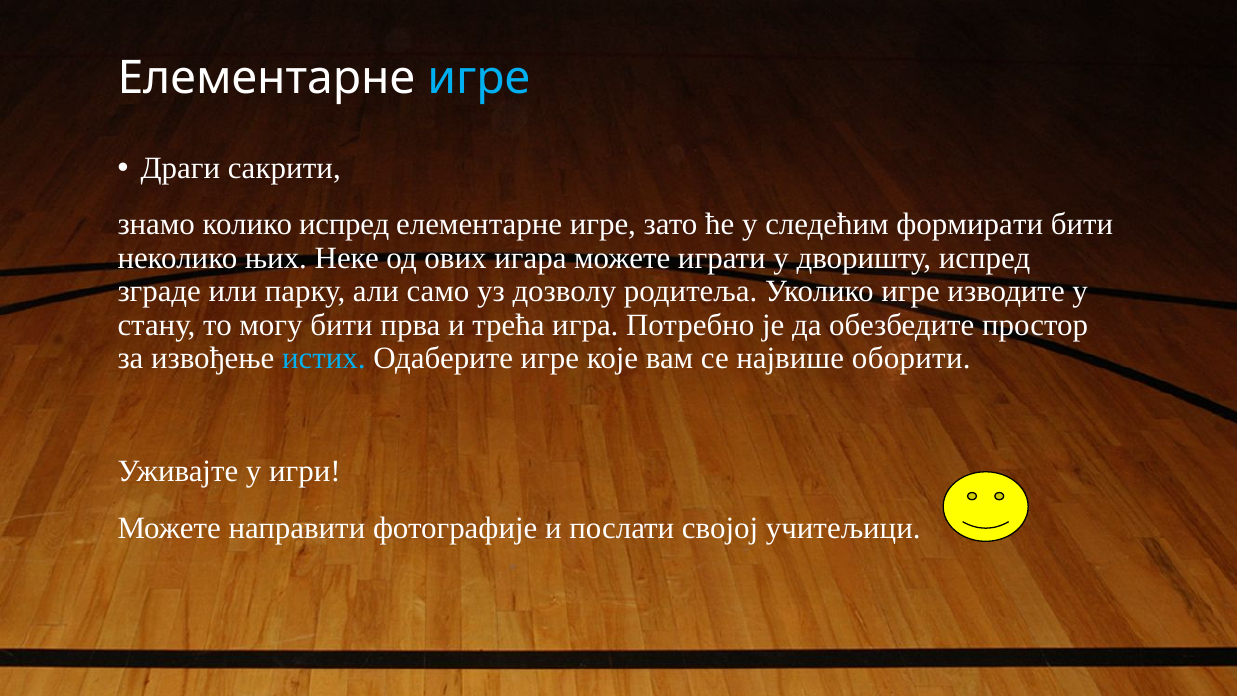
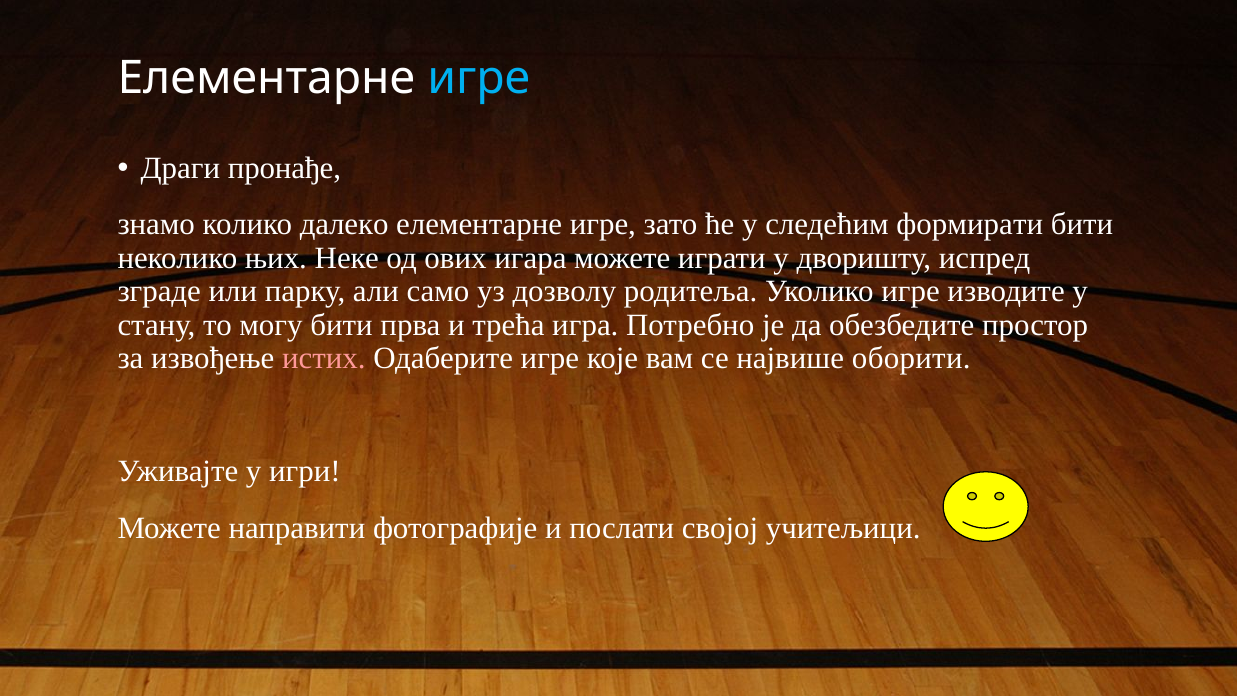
сакрити: сакрити -> пронађе
колико испред: испред -> далеко
истих colour: light blue -> pink
